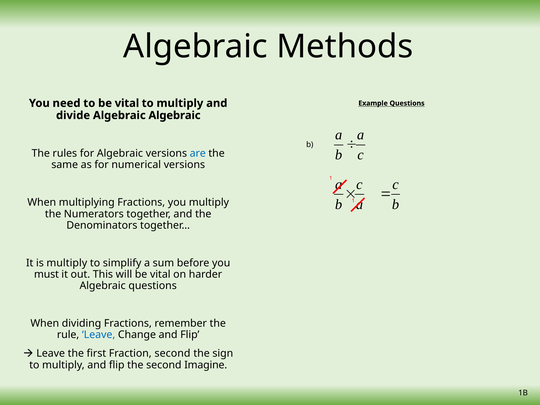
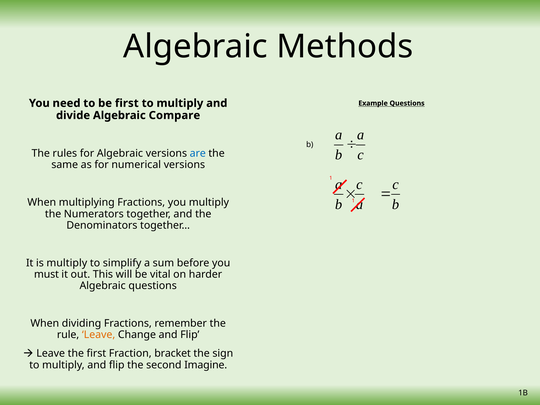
to be vital: vital -> first
Algebraic Algebraic: Algebraic -> Compare
Leave at (99, 335) colour: blue -> orange
Fraction second: second -> bracket
